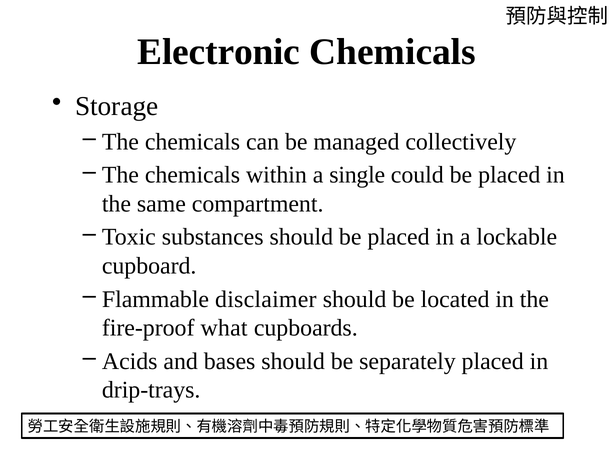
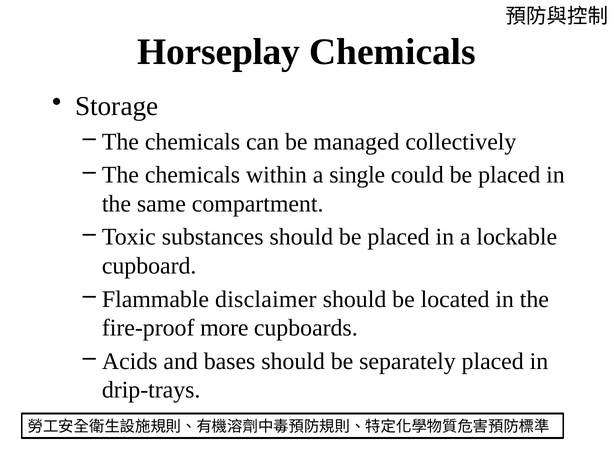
Electronic: Electronic -> Horseplay
what: what -> more
